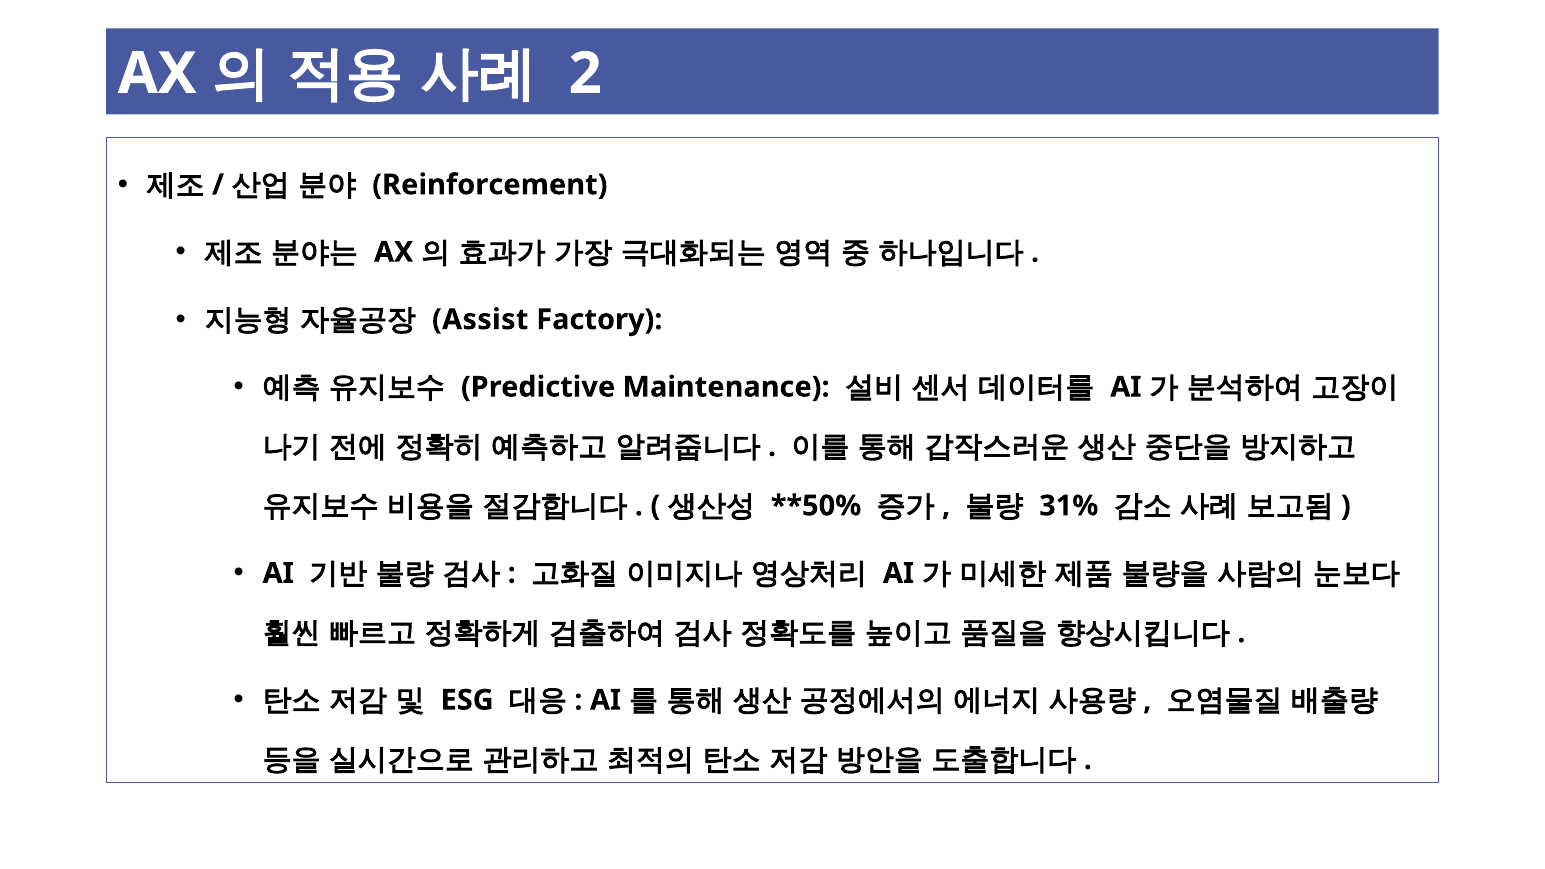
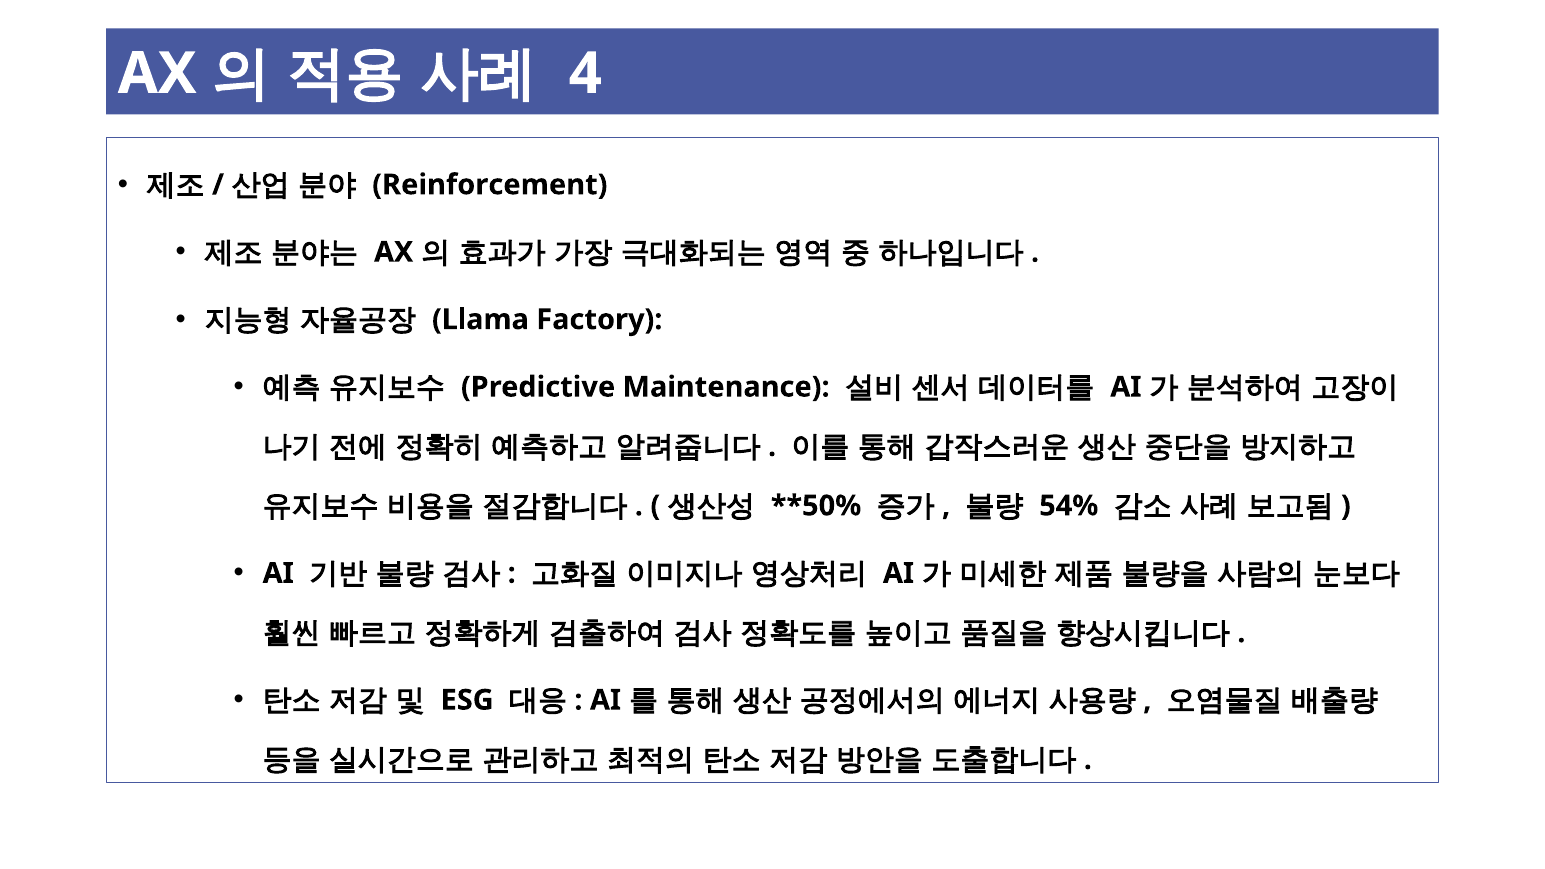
2: 2 -> 4
Assist: Assist -> Llama
31%: 31% -> 54%
